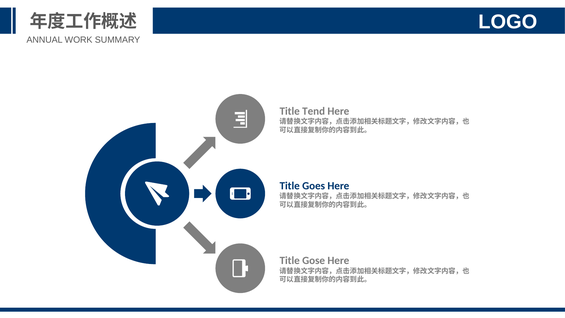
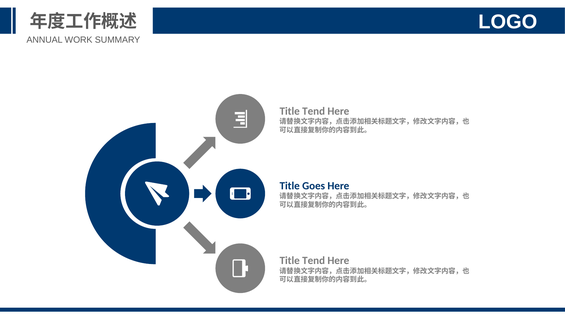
Gose at (314, 260): Gose -> Tend
